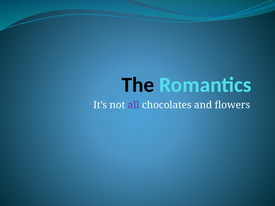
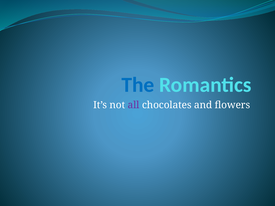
The colour: black -> blue
